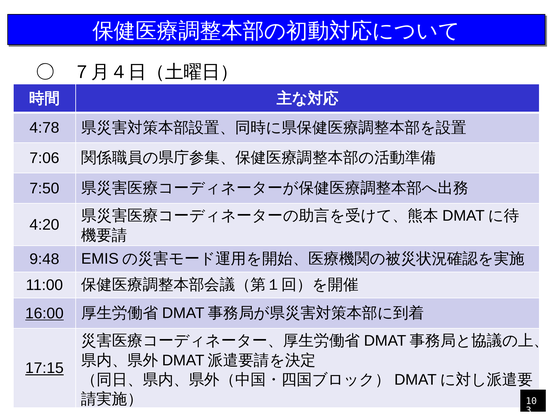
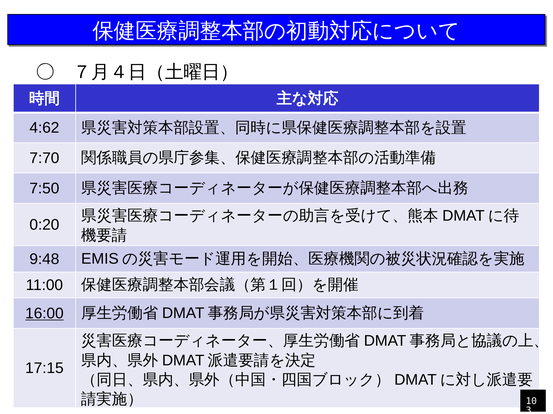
4:78: 4:78 -> 4:62
7:06: 7:06 -> 7:70
4:20: 4:20 -> 0:20
17:15 underline: present -> none
